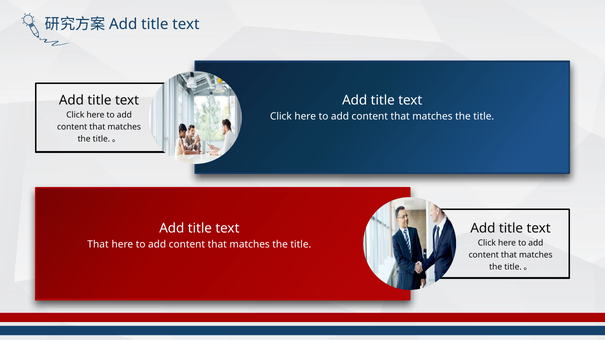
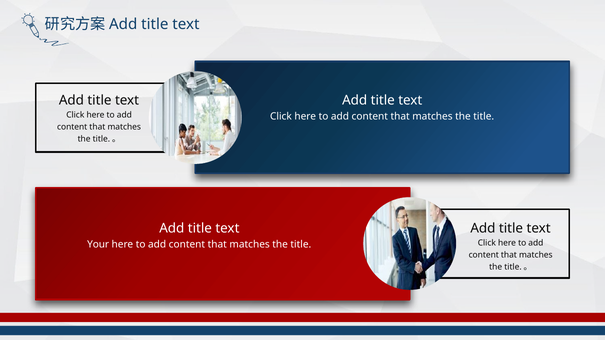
That at (98, 245): That -> Your
